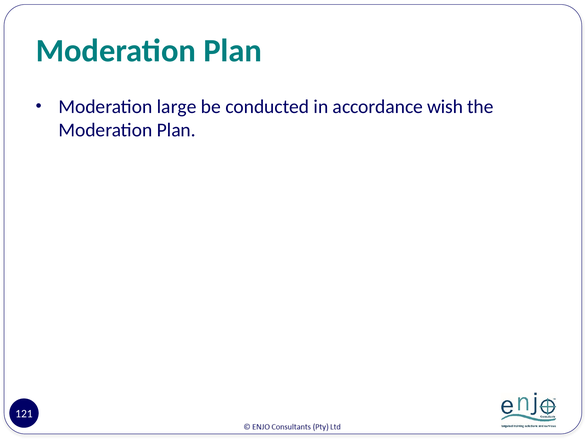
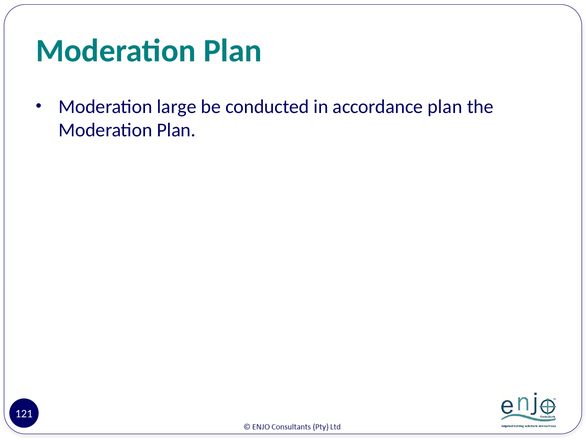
accordance wish: wish -> plan
